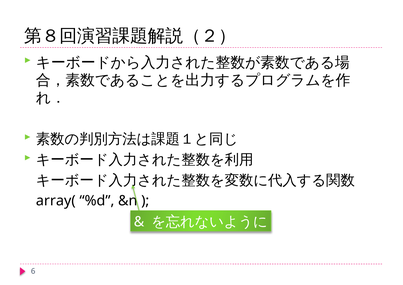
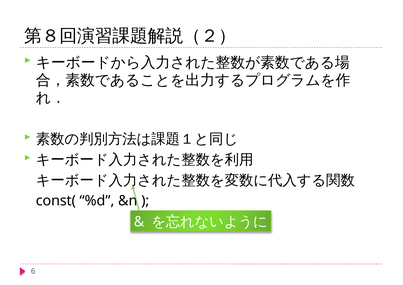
array(: array( -> const(
